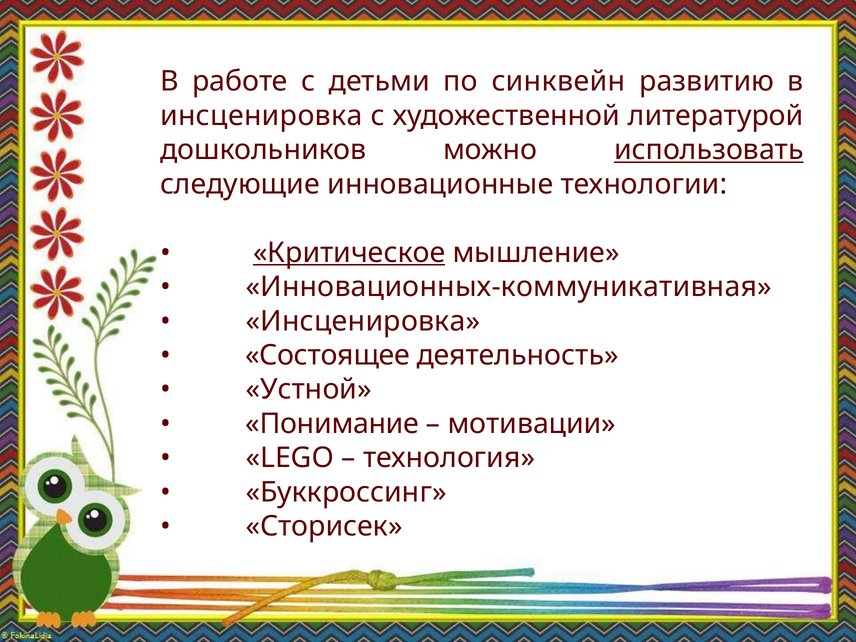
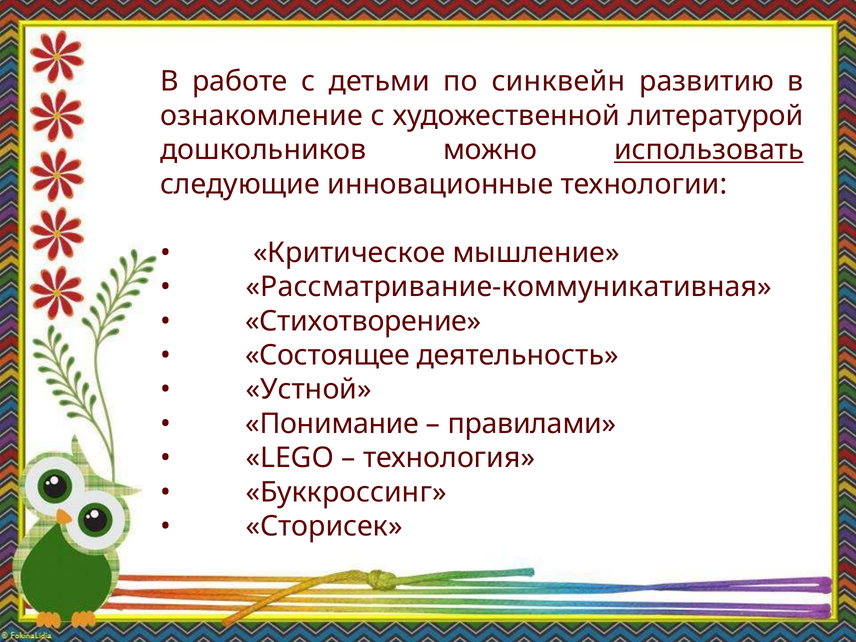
инсценировка at (261, 116): инсценировка -> ознакомление
Критическое underline: present -> none
Инновационных-коммуникативная: Инновационных-коммуникативная -> Рассматривание-коммуникативная
Инсценировка at (363, 321): Инсценировка -> Стихотворение
мотивации: мотивации -> правилами
